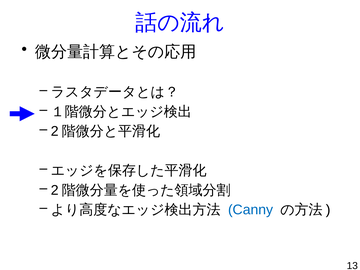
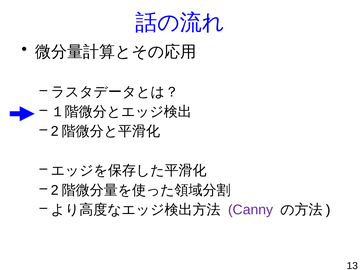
Canny colour: blue -> purple
